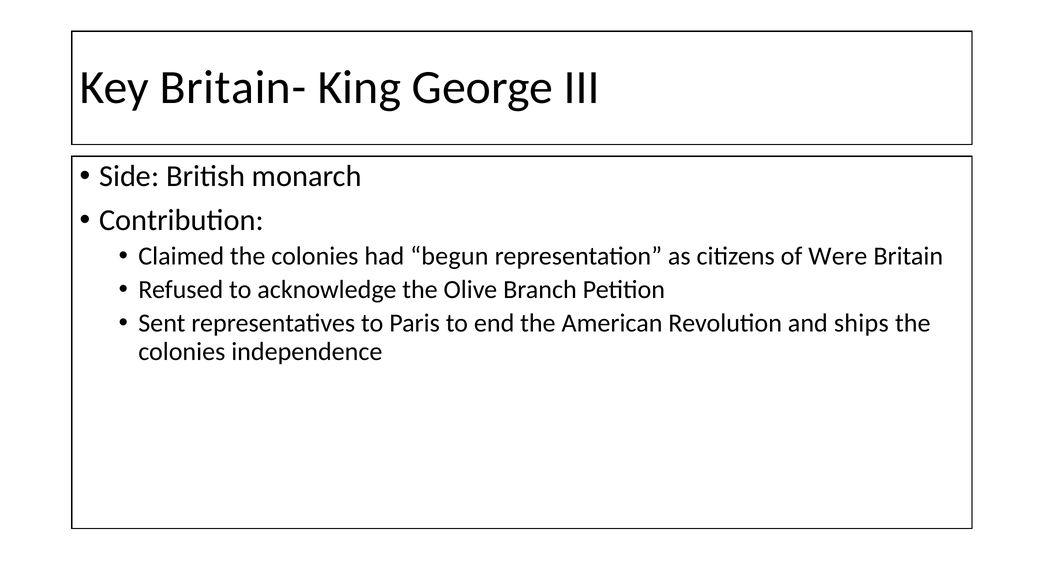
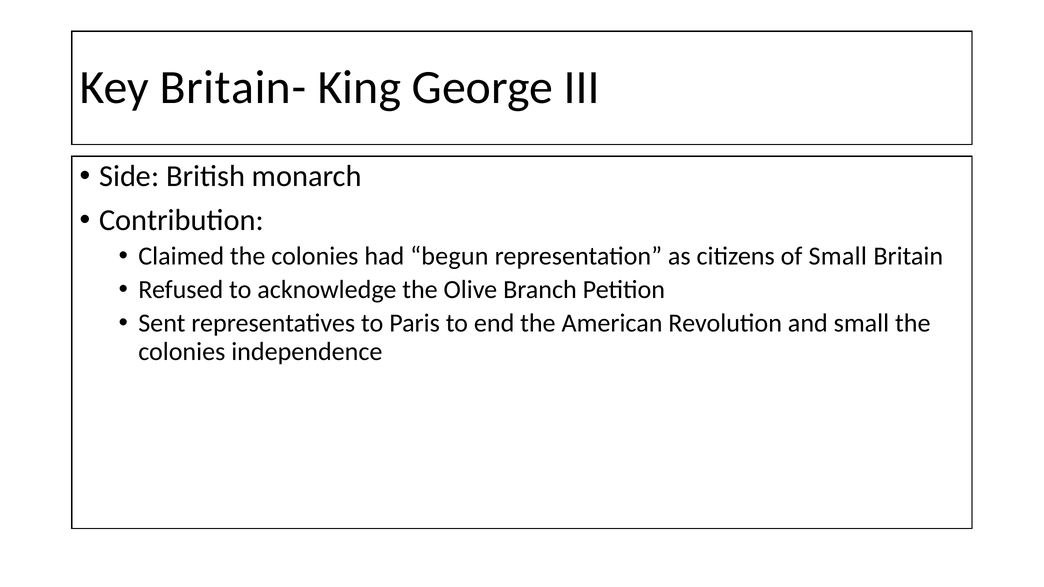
of Were: Were -> Small
and ships: ships -> small
